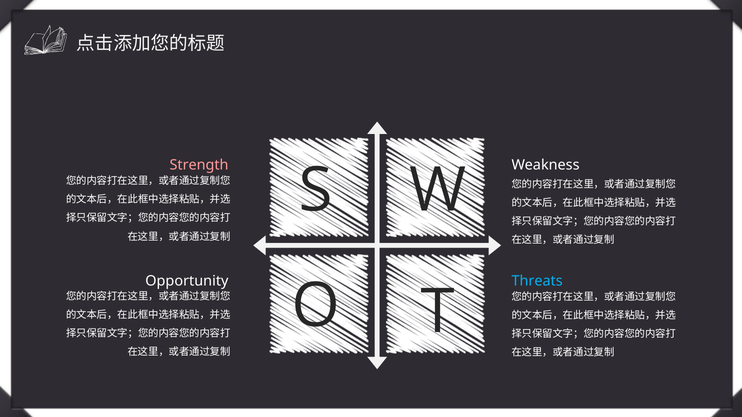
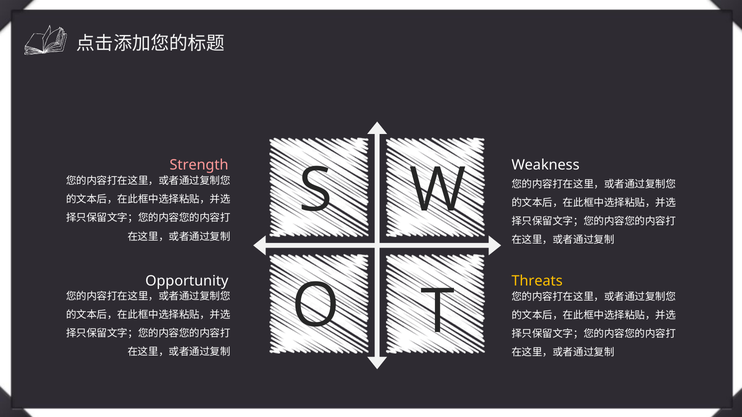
Threats colour: light blue -> yellow
